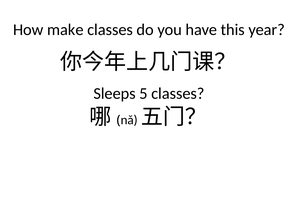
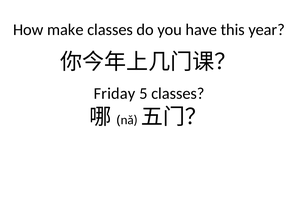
Sleeps: Sleeps -> Friday
